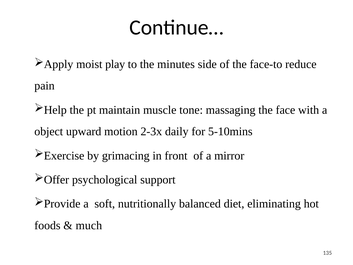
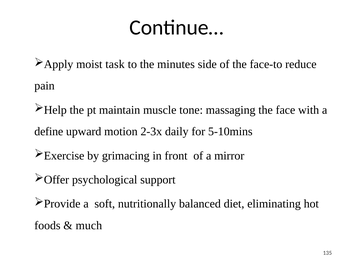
play: play -> task
object: object -> define
